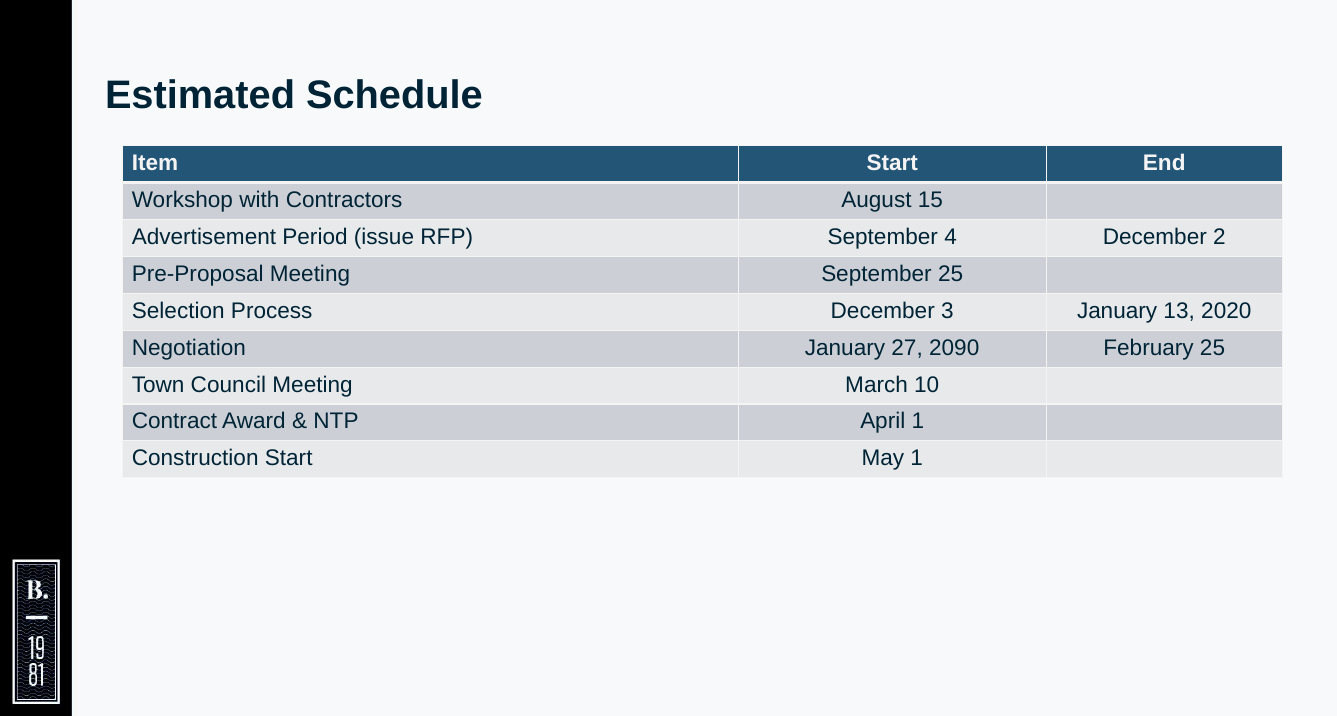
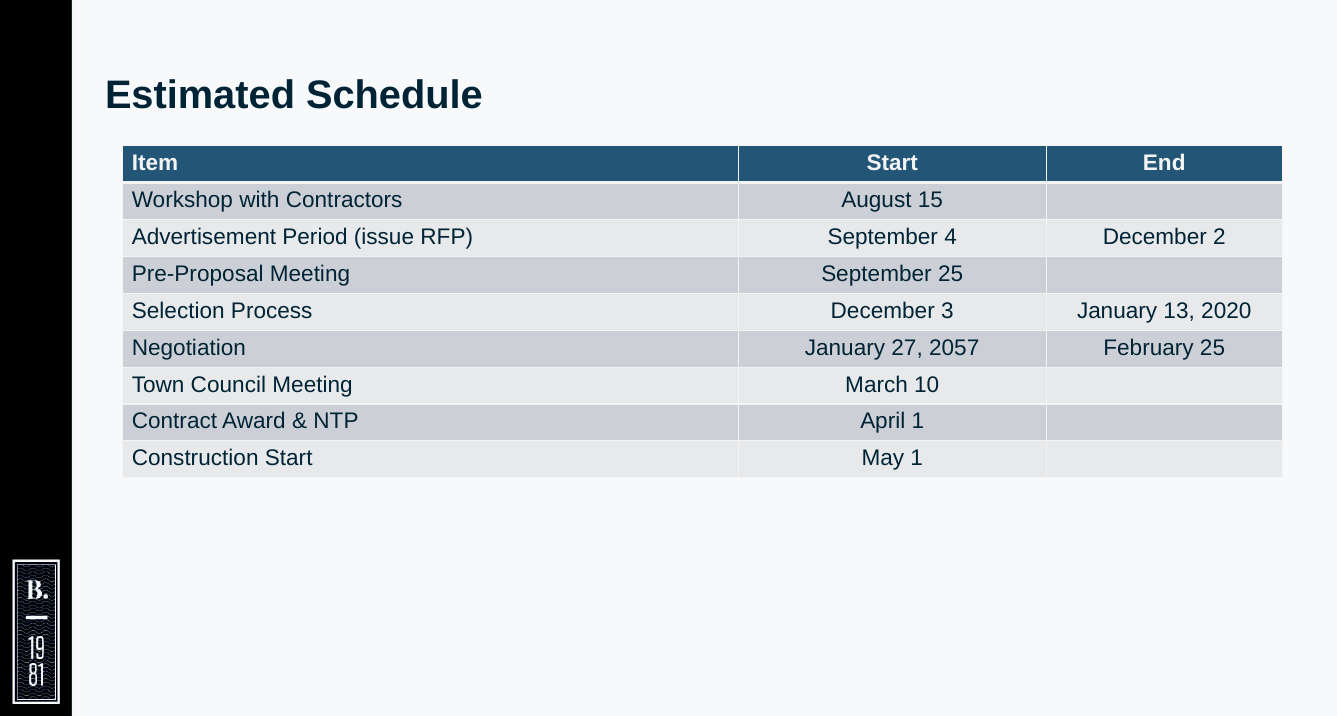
2090: 2090 -> 2057
